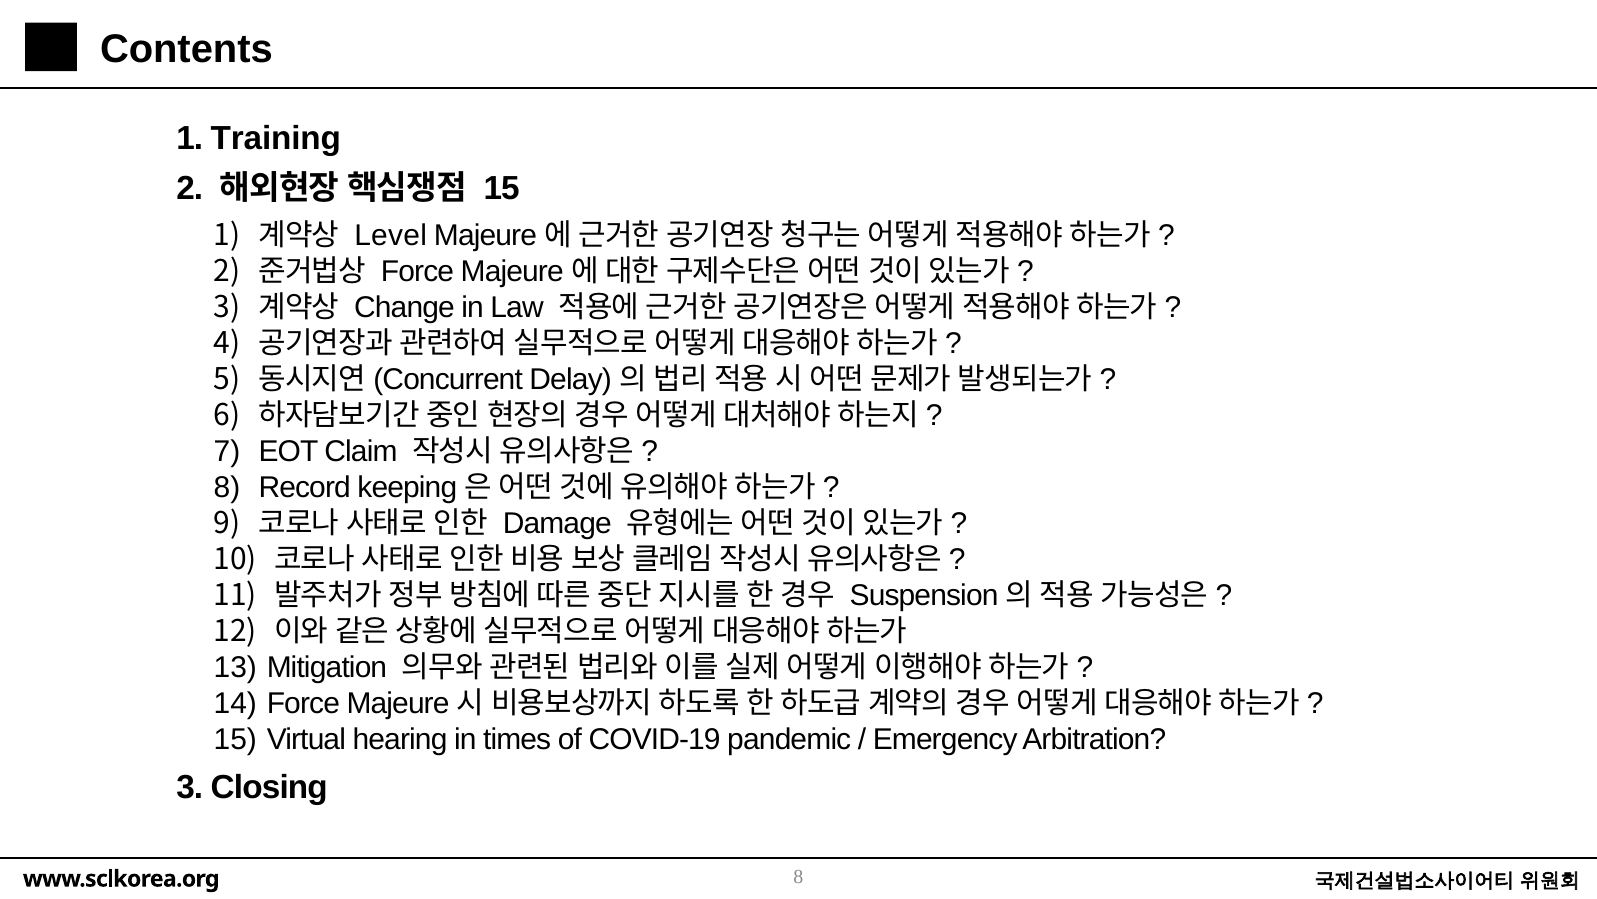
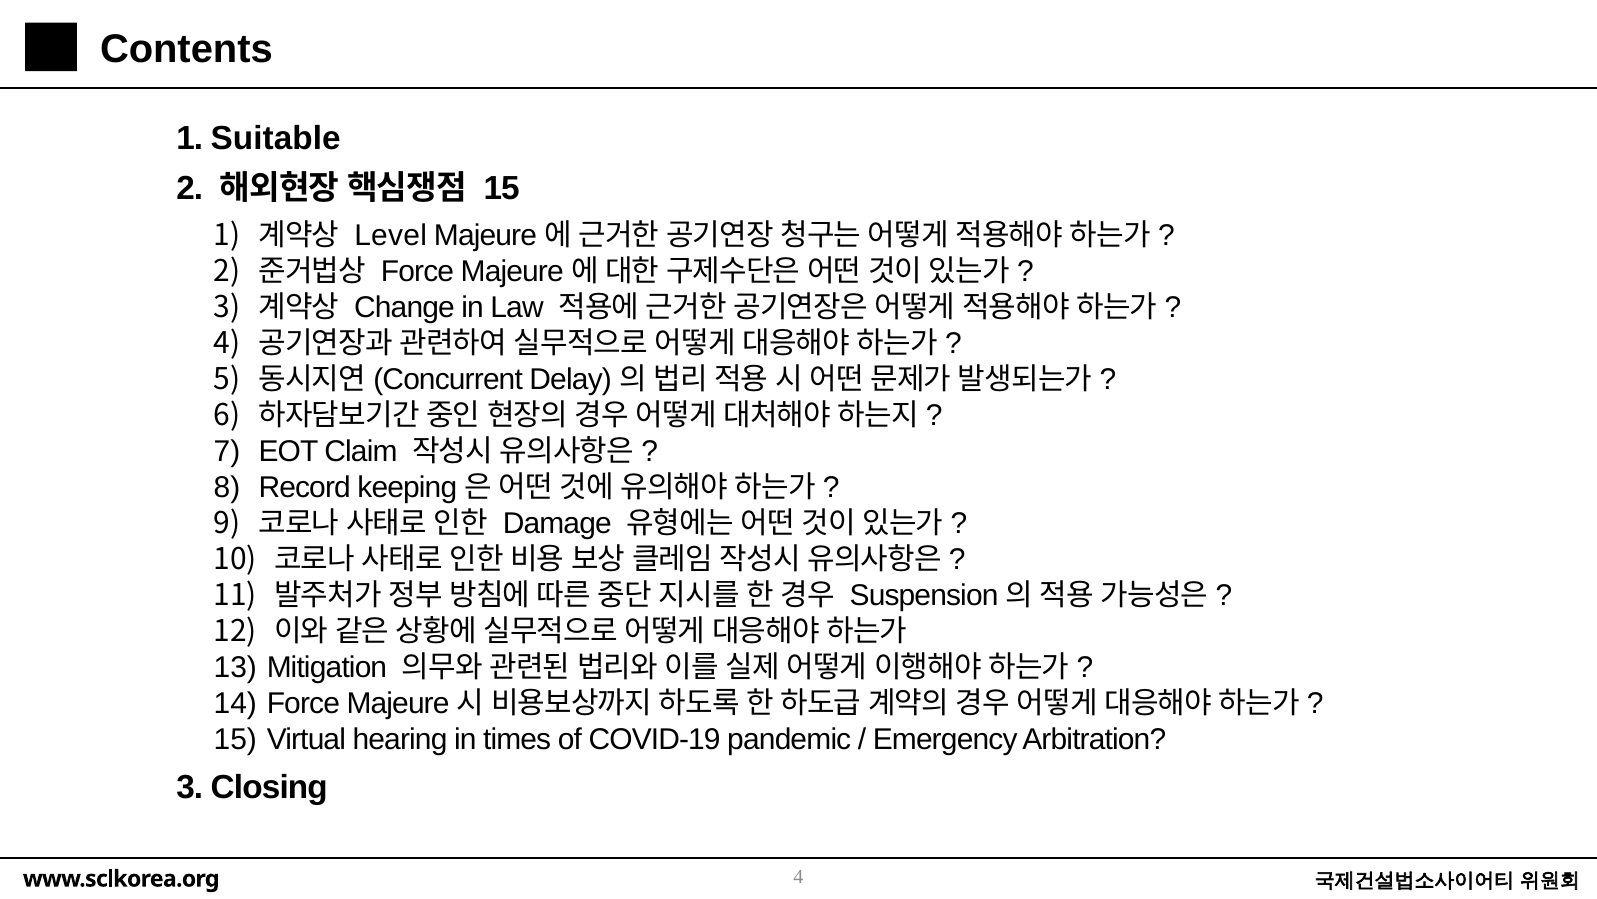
Training: Training -> Suitable
8 at (798, 876): 8 -> 4
